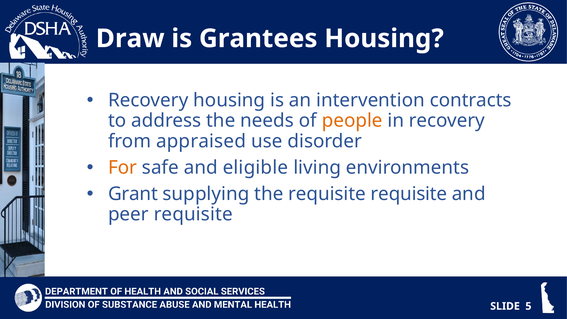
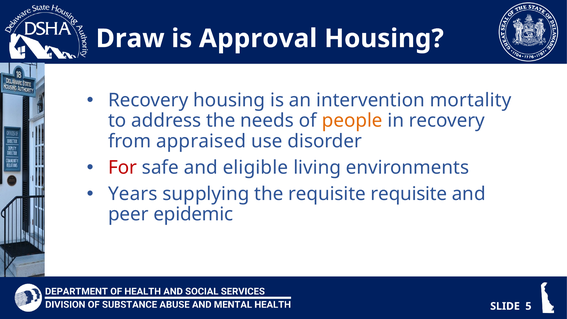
Grantees: Grantees -> Approval
contracts: contracts -> mortality
For colour: orange -> red
Grant: Grant -> Years
peer requisite: requisite -> epidemic
